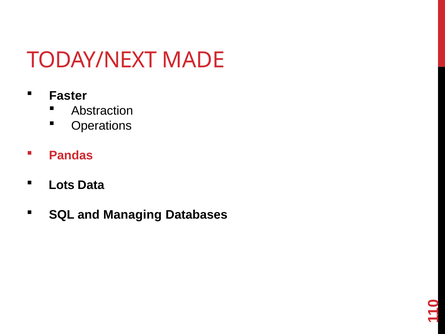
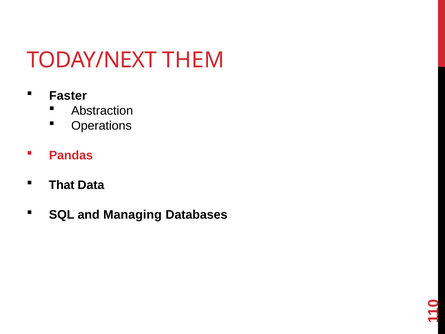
MADE: MADE -> THEM
Lots: Lots -> That
